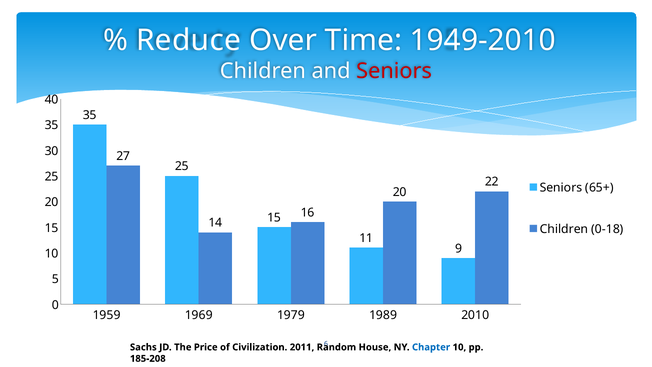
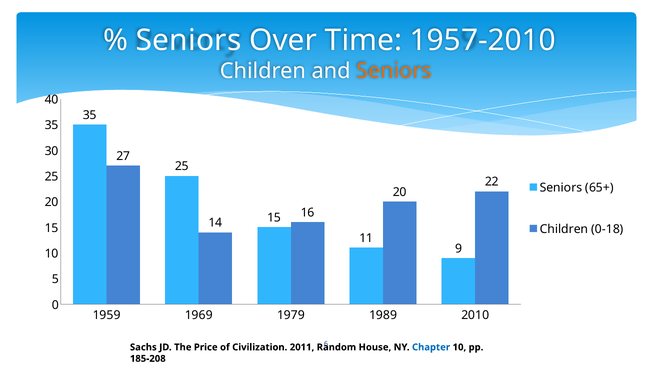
Reduce at (189, 41): Reduce -> Seniors
1949-2010: 1949-2010 -> 1957-2010
Seniors at (394, 71) colour: red -> orange
